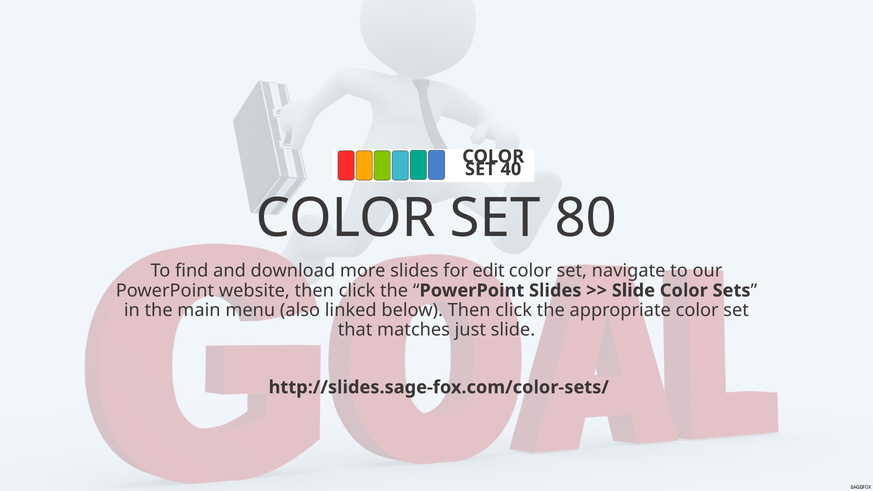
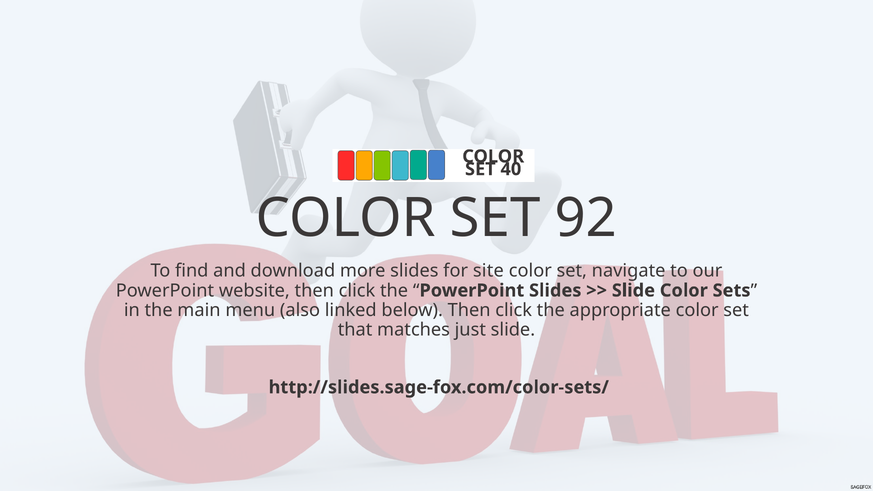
80: 80 -> 92
edit: edit -> site
